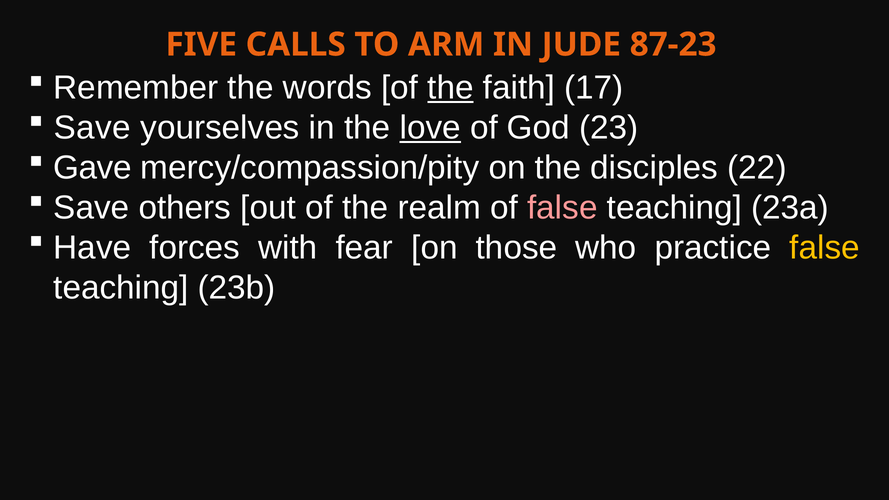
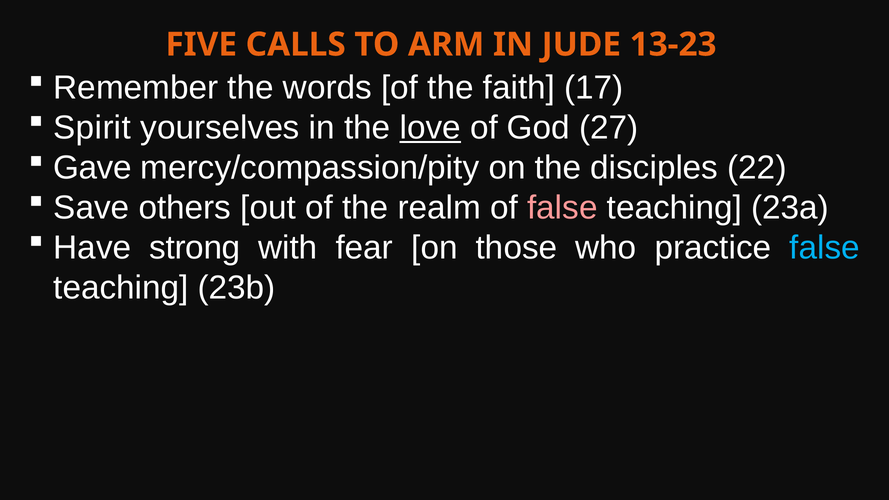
87-23: 87-23 -> 13-23
the at (450, 88) underline: present -> none
Save at (92, 128): Save -> Spirit
23: 23 -> 27
forces: forces -> strong
false at (825, 248) colour: yellow -> light blue
